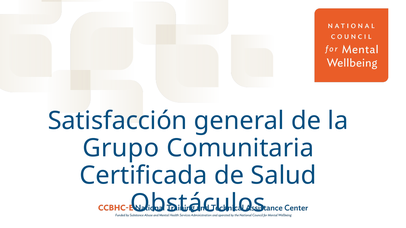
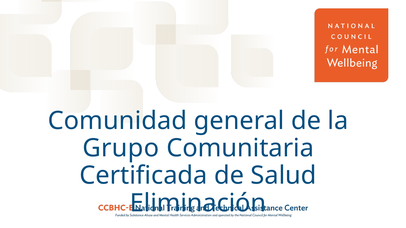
Satisfacción: Satisfacción -> Comunidad
Obstáculos: Obstáculos -> Eliminación
